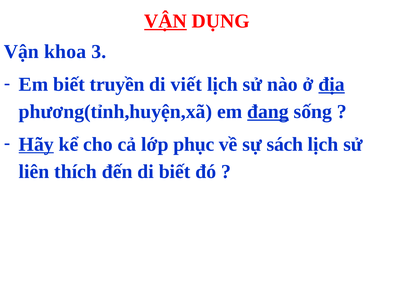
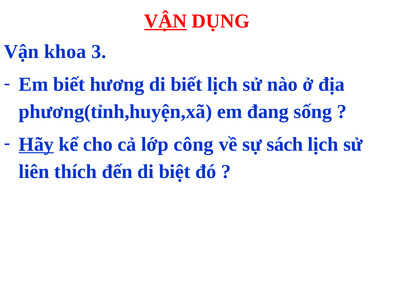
truyền: truyền -> hương
di viết: viết -> biết
địa underline: present -> none
đang underline: present -> none
phục: phục -> công
di biết: biết -> biệt
